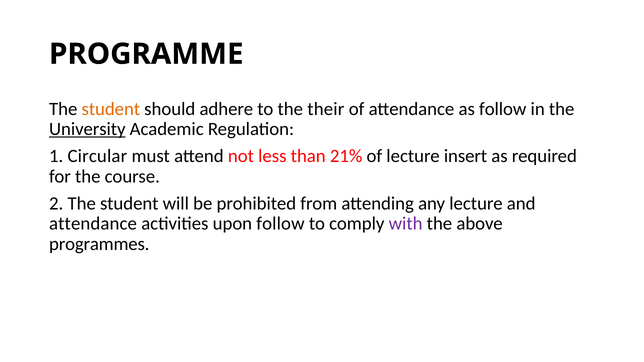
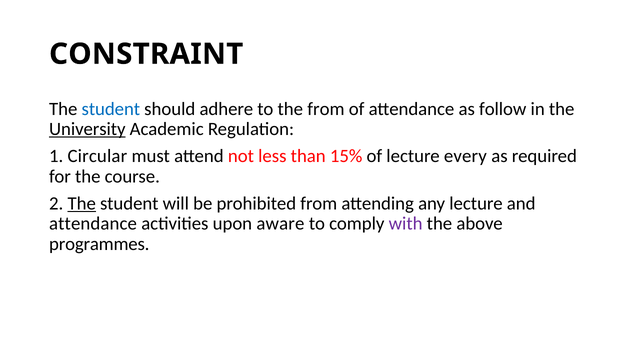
PROGRAMME: PROGRAMME -> CONSTRAINT
student at (111, 109) colour: orange -> blue
the their: their -> from
21%: 21% -> 15%
insert: insert -> every
The at (82, 203) underline: none -> present
upon follow: follow -> aware
